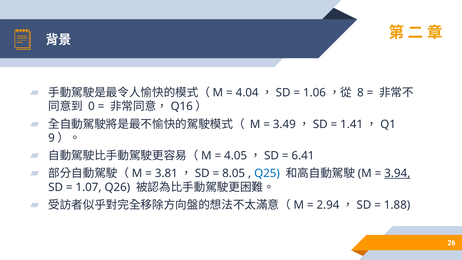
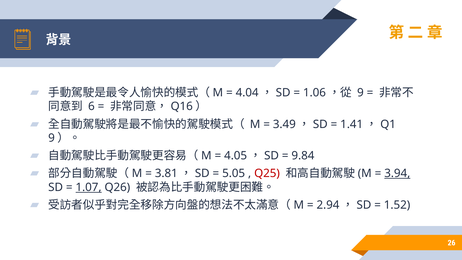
8: 8 -> 9
0: 0 -> 6
6.41: 6.41 -> 9.84
8.05: 8.05 -> 5.05
Q25 colour: blue -> red
1.07 underline: none -> present
1.88: 1.88 -> 1.52
